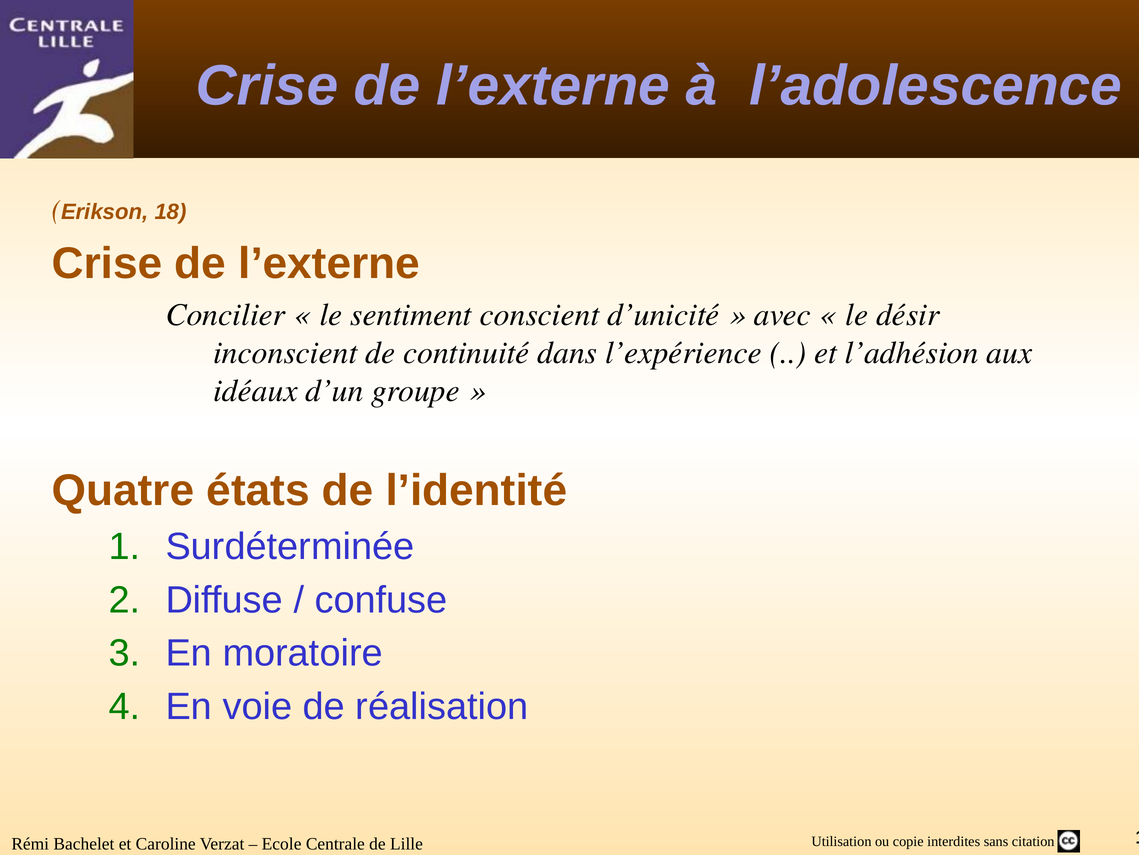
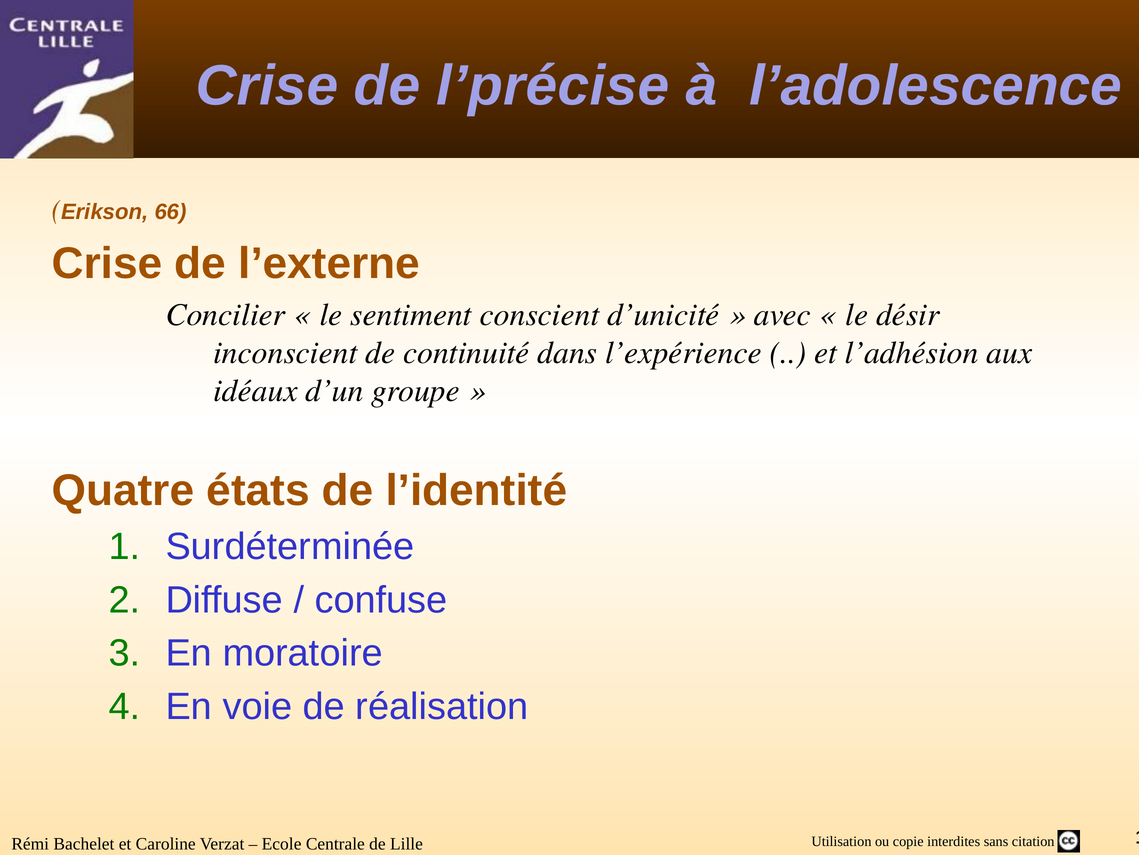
l’externe at (553, 86): l’externe -> l’précise
18: 18 -> 66
